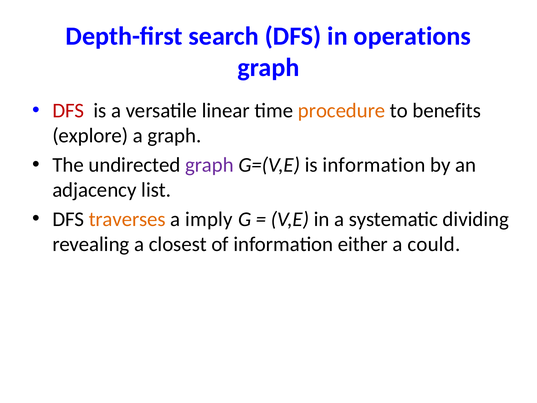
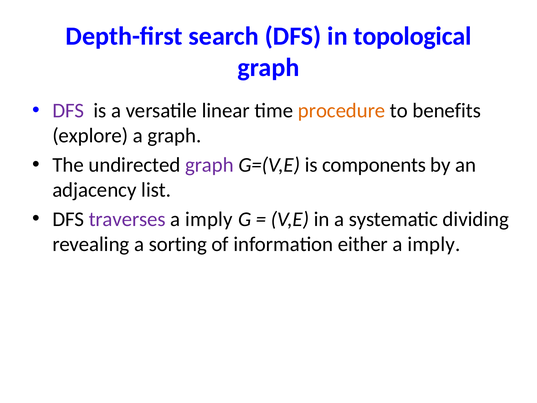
operations: operations -> topological
DFS at (68, 111) colour: red -> purple
is information: information -> components
traverses colour: orange -> purple
closest: closest -> sorting
could at (434, 244): could -> imply
